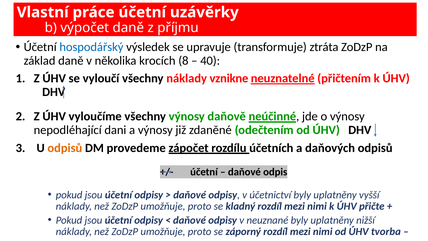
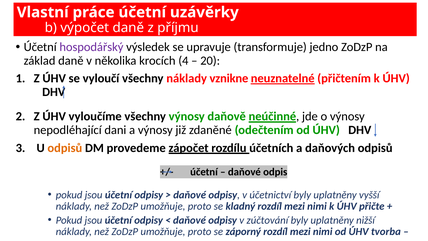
hospodářský colour: blue -> purple
ztráta: ztráta -> jedno
8: 8 -> 4
40: 40 -> 20
neuznané: neuznané -> zúčtování
